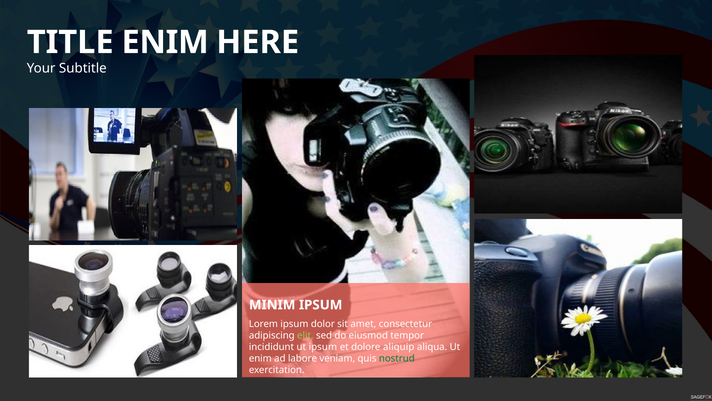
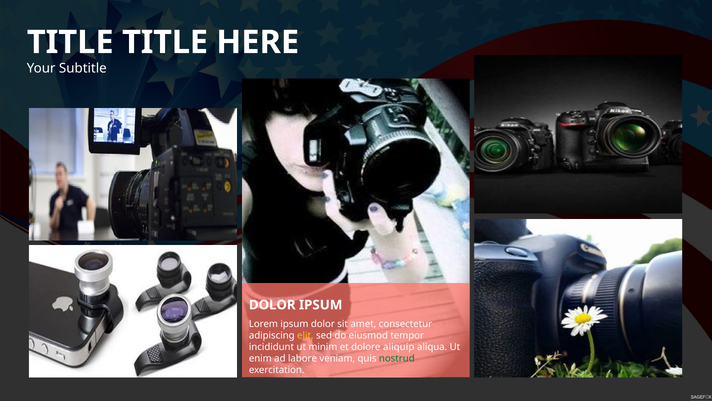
ENIM at (165, 42): ENIM -> TITLE
MINIM at (272, 305): MINIM -> DOLOR
elit colour: light green -> yellow
ut ipsum: ipsum -> minim
